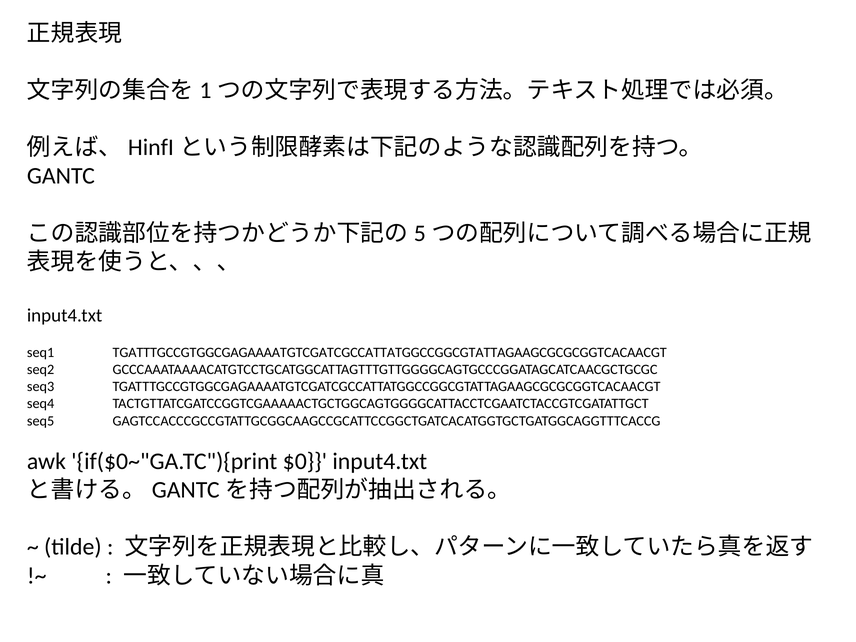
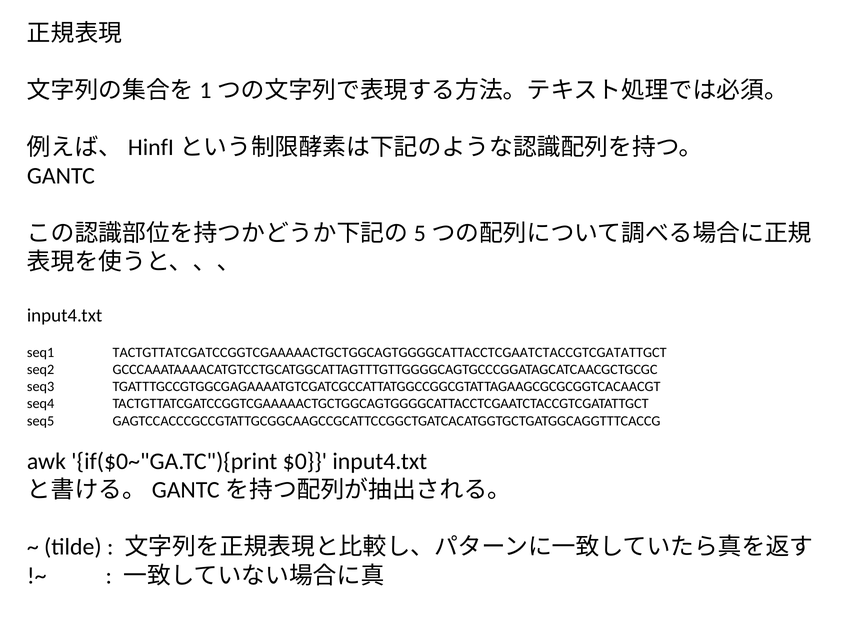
seq1 TGATTTGCCGTGGCGAGAAAATGTCGATCGCCATTATGGCCGGCGTATTAGAAGCGCGCGGTCACAACGT: TGATTTGCCGTGGCGAGAAAATGTCGATCGCCATTATGGCCGGCGTATTAGAAGCGCGCGGTCACAACGT -> TACTGTTATCGATCCGGTCGAAAAACTGCTGGCAGTGGGGCATTACCTCGAATCTACCGTCGATATTGCT
